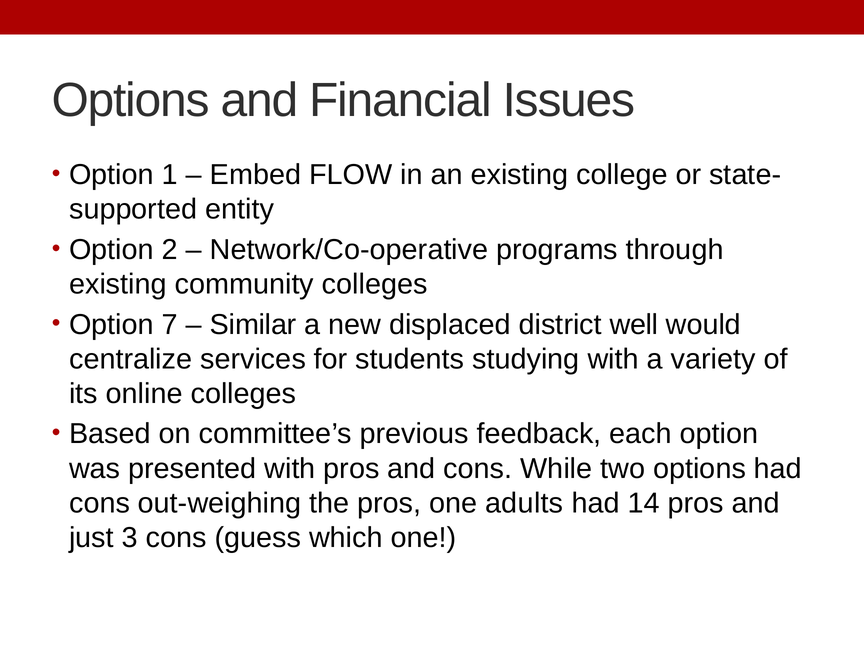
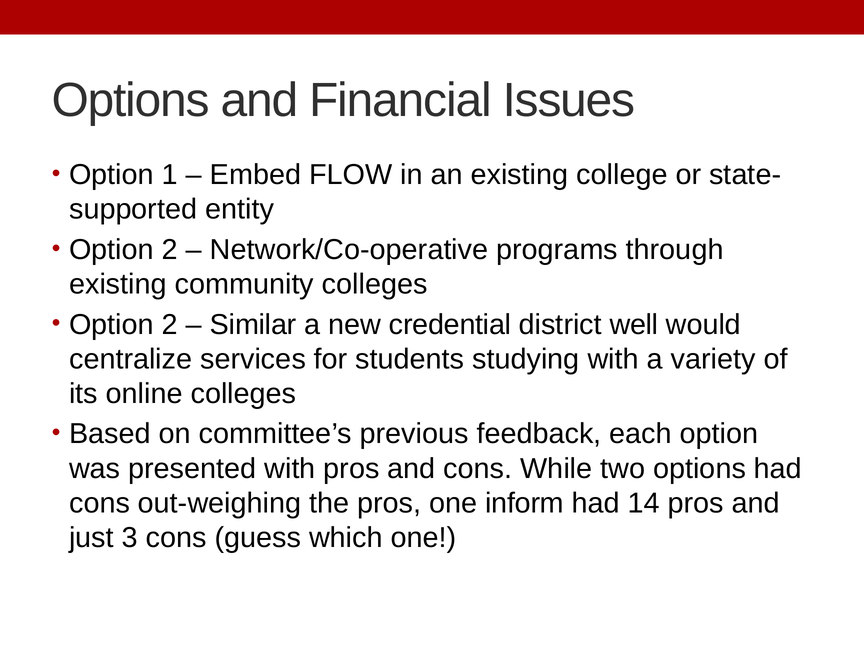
7 at (170, 325): 7 -> 2
displaced: displaced -> credential
adults: adults -> inform
